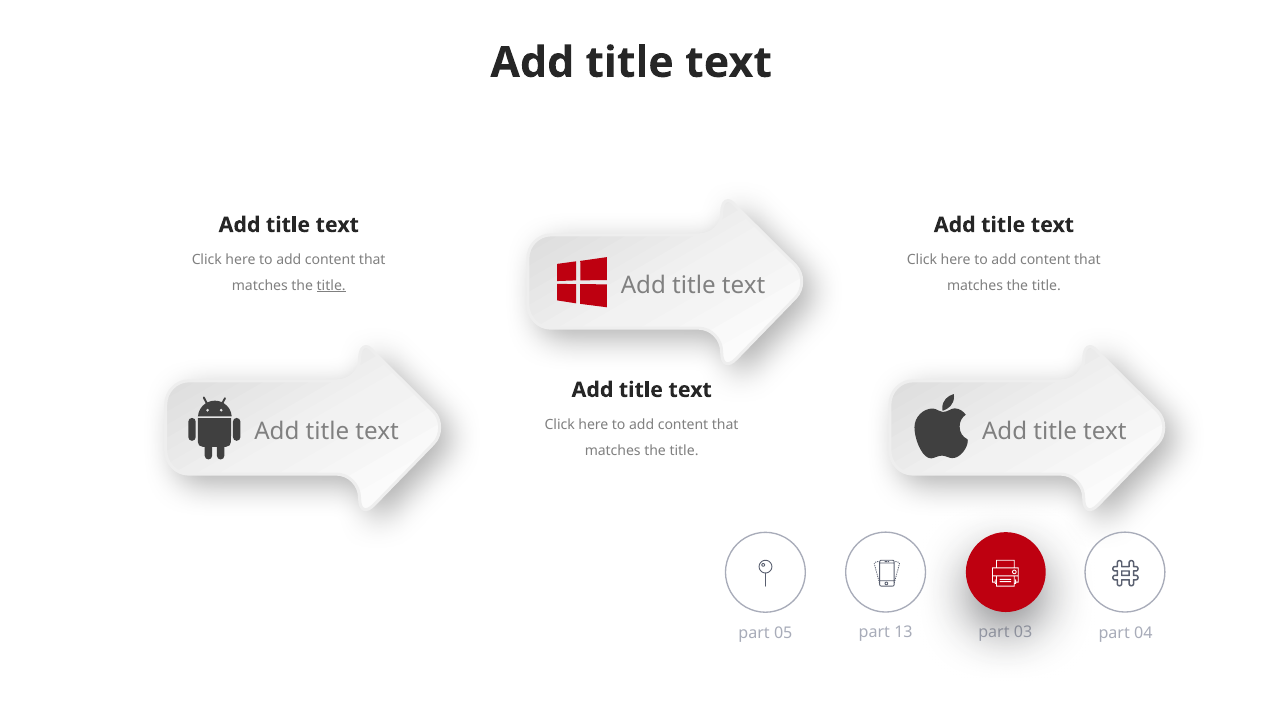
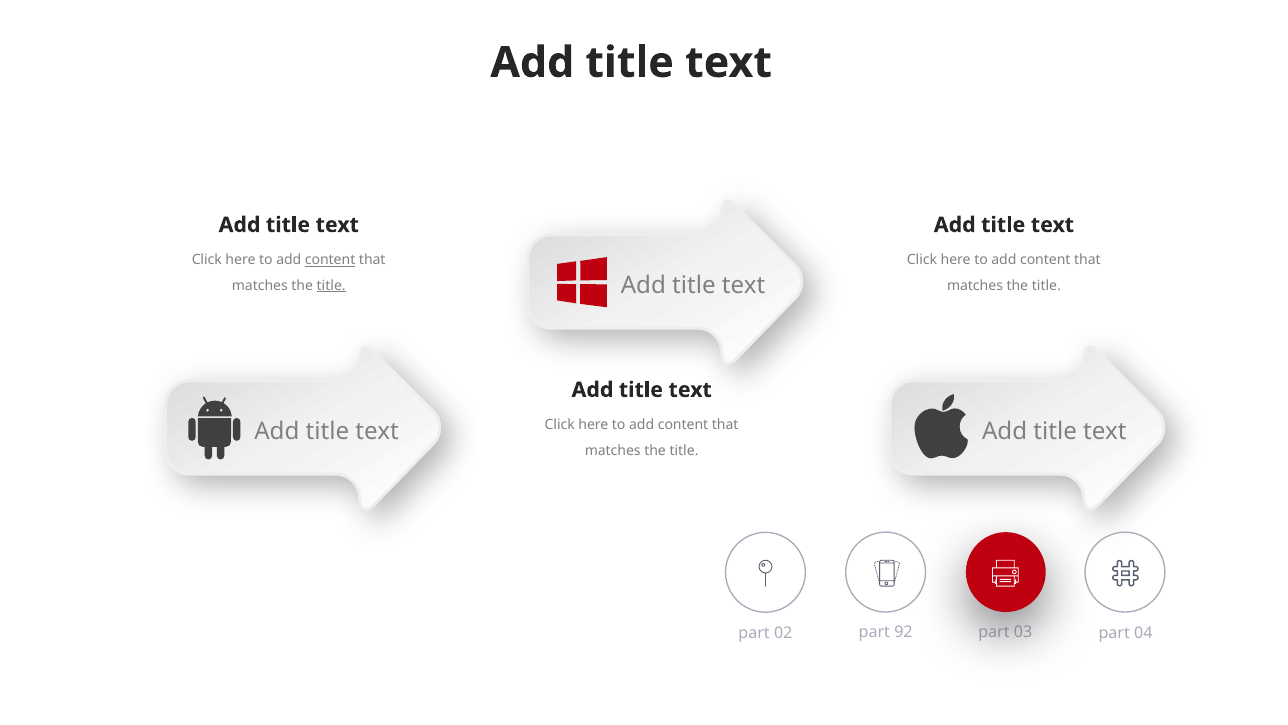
content at (330, 260) underline: none -> present
05: 05 -> 02
13: 13 -> 92
